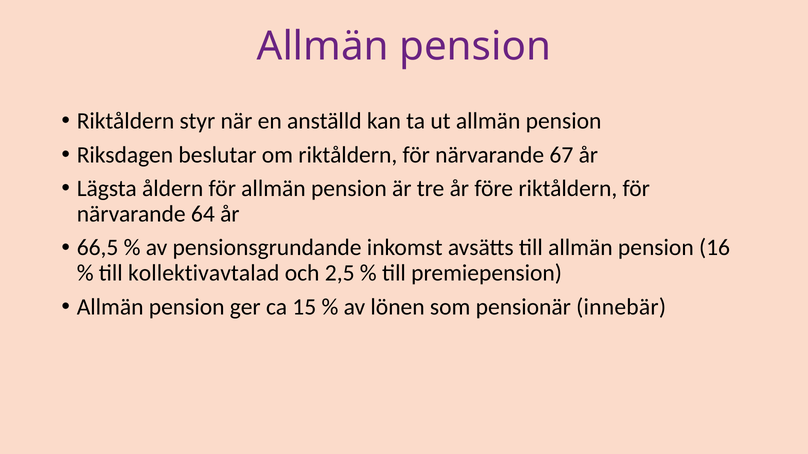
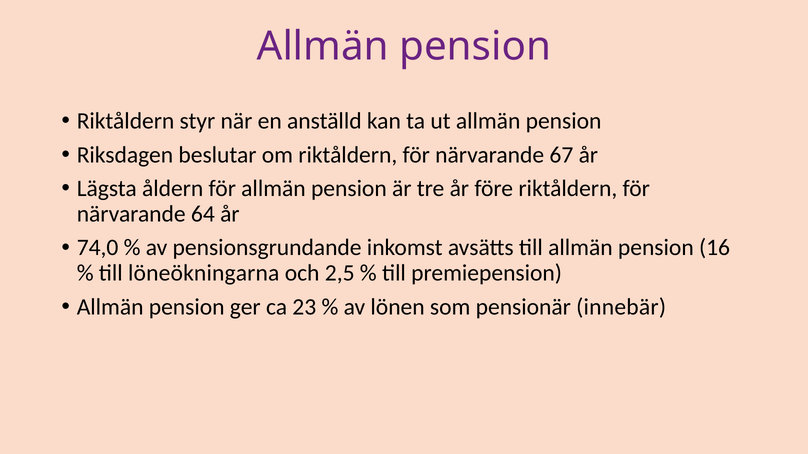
66,5: 66,5 -> 74,0
kollektivavtalad: kollektivavtalad -> löneökningarna
15: 15 -> 23
